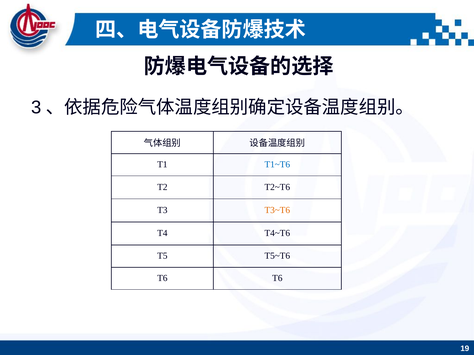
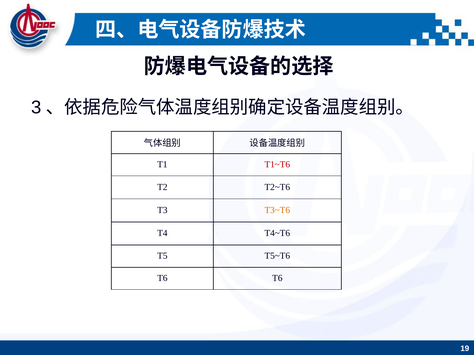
T1~T6 colour: blue -> red
